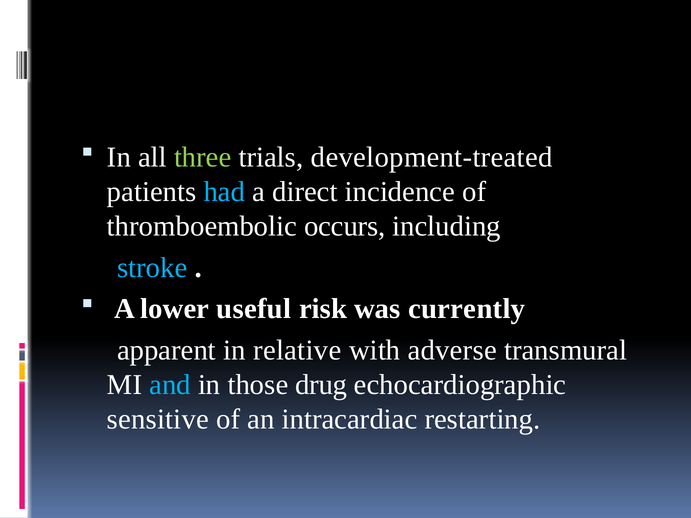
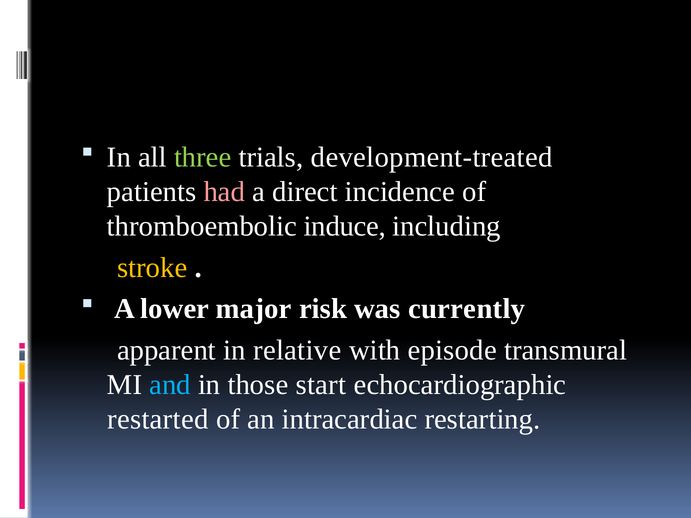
had colour: light blue -> pink
occurs: occurs -> induce
stroke colour: light blue -> yellow
useful: useful -> major
adverse: adverse -> episode
drug: drug -> start
sensitive: sensitive -> restarted
